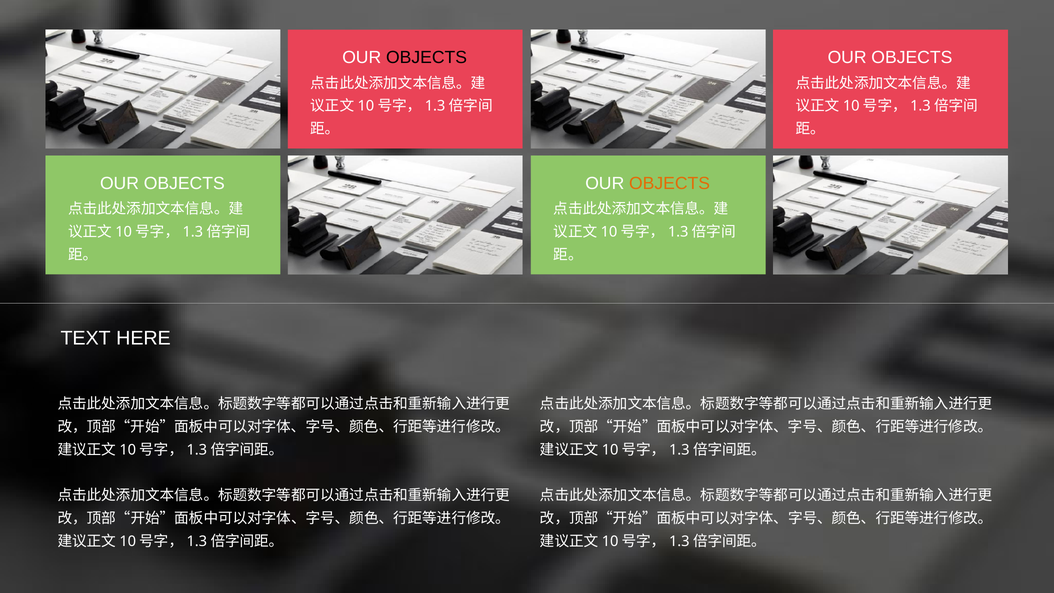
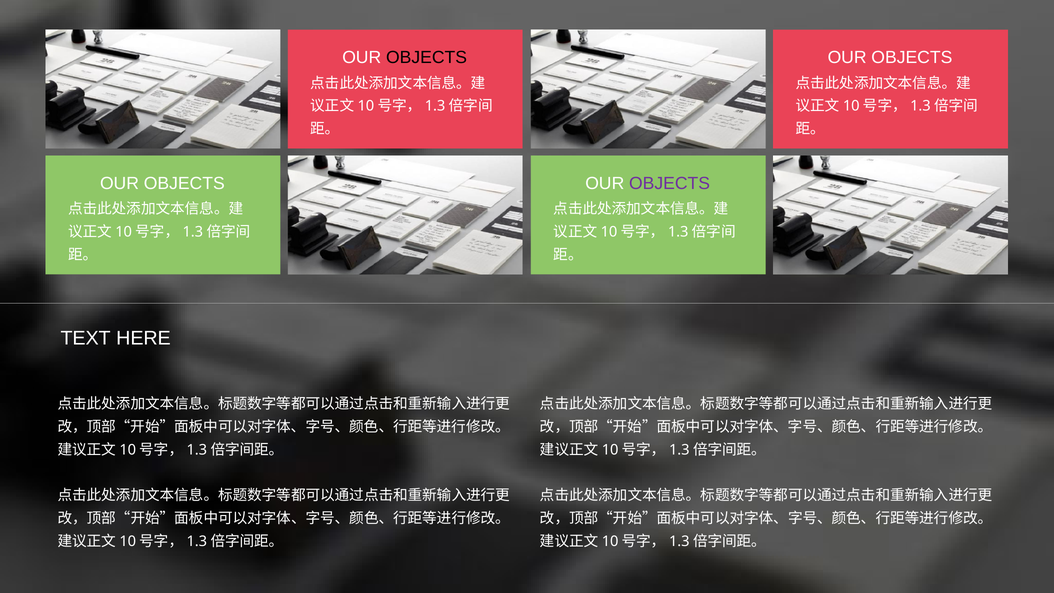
OBJECTS at (670, 183) colour: orange -> purple
